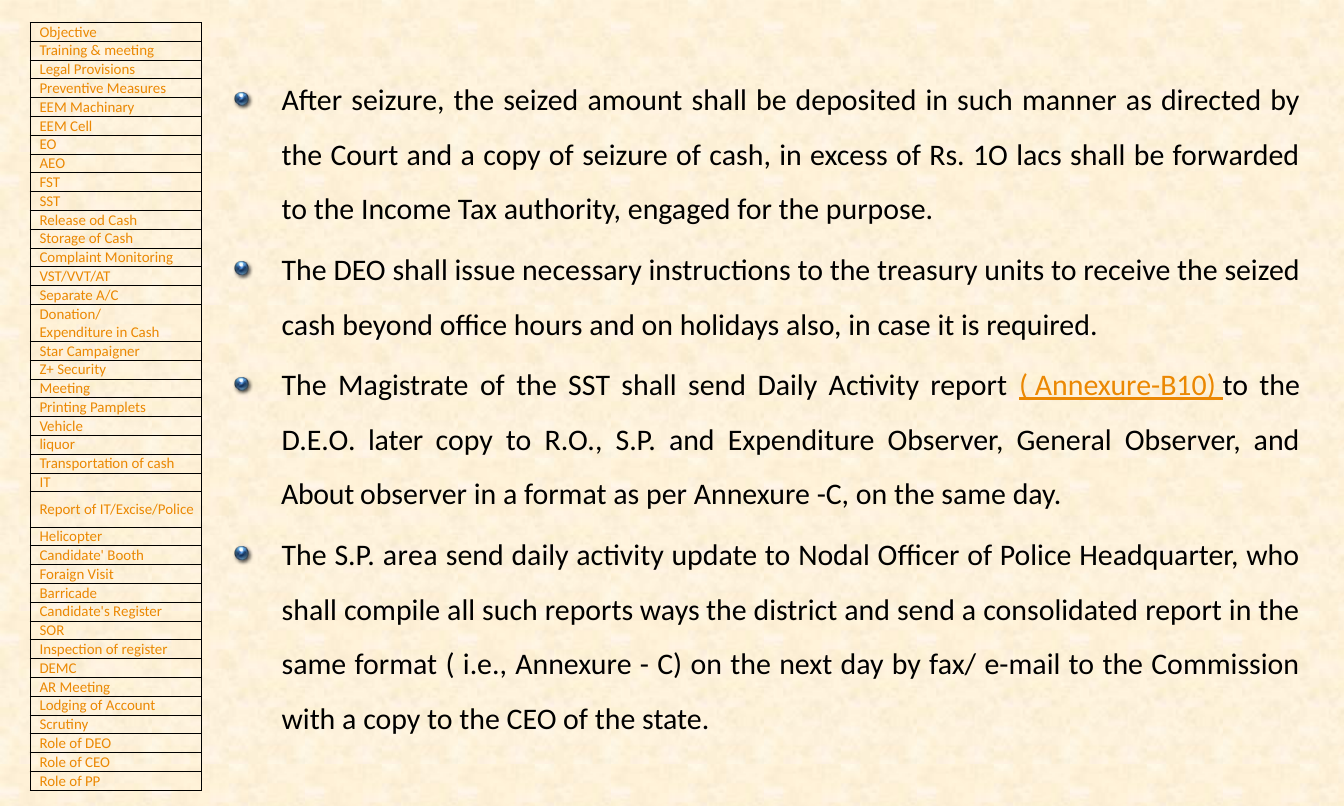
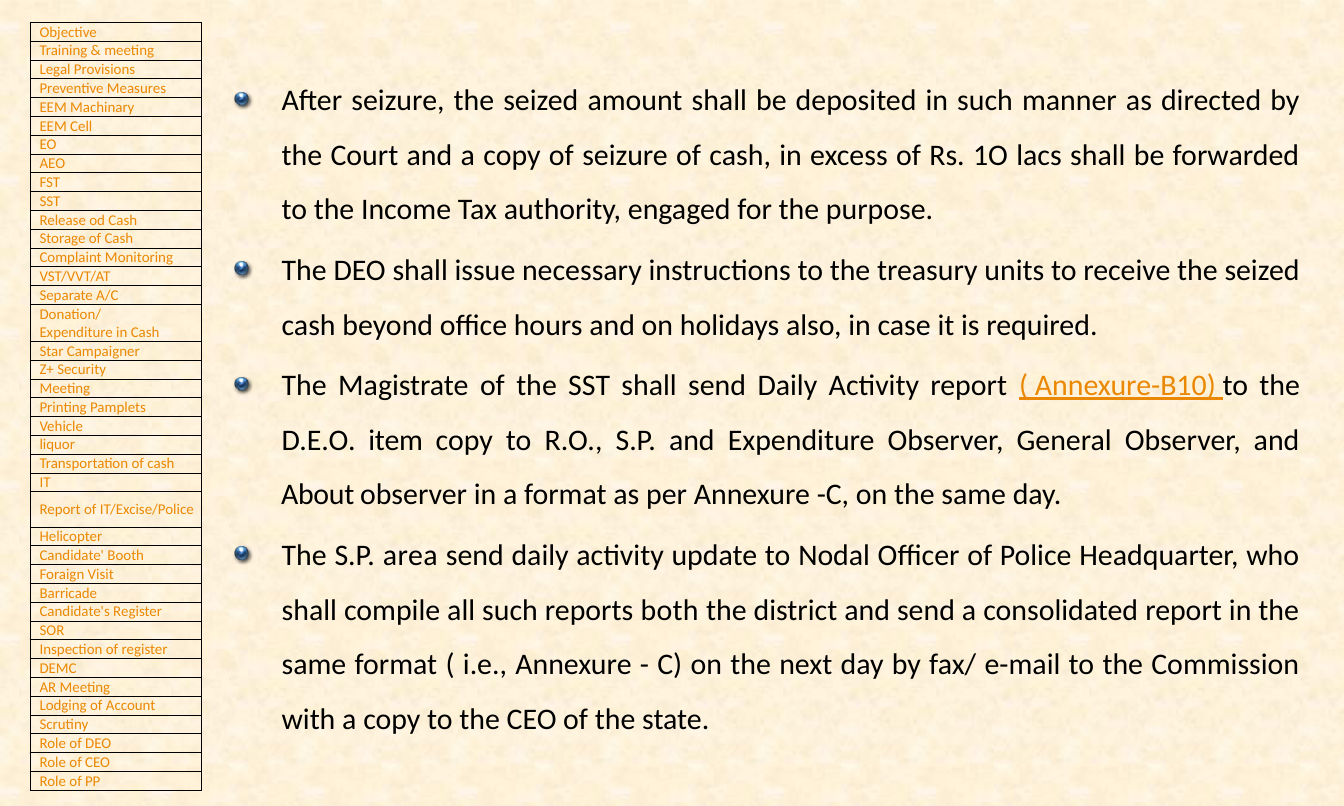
later: later -> item
ways: ways -> both
